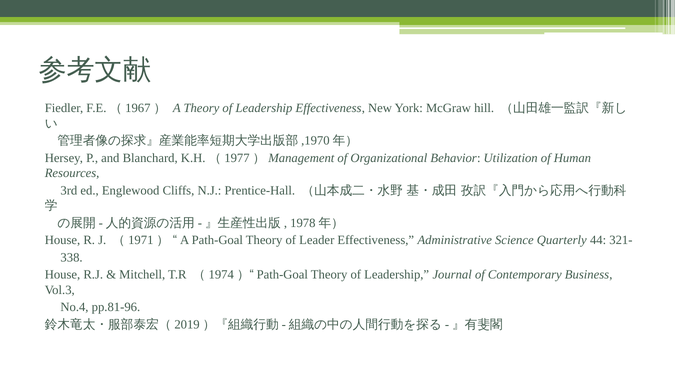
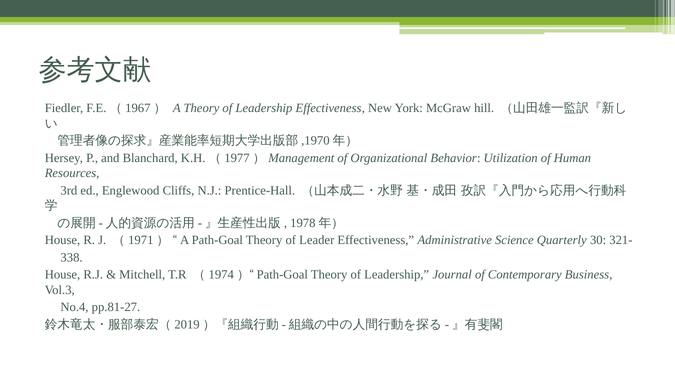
44: 44 -> 30
pp.81-96: pp.81-96 -> pp.81-27
